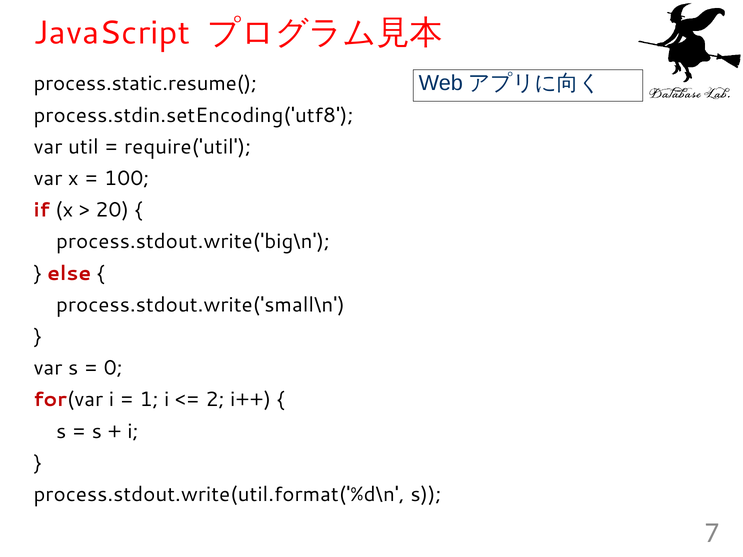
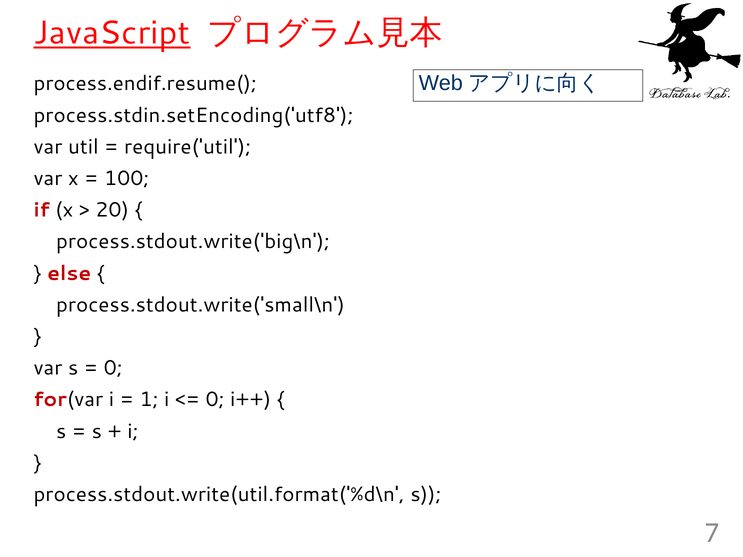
JavaScript underline: none -> present
process.static.resume(: process.static.resume( -> process.endif.resume(
2 at (215, 400): 2 -> 0
